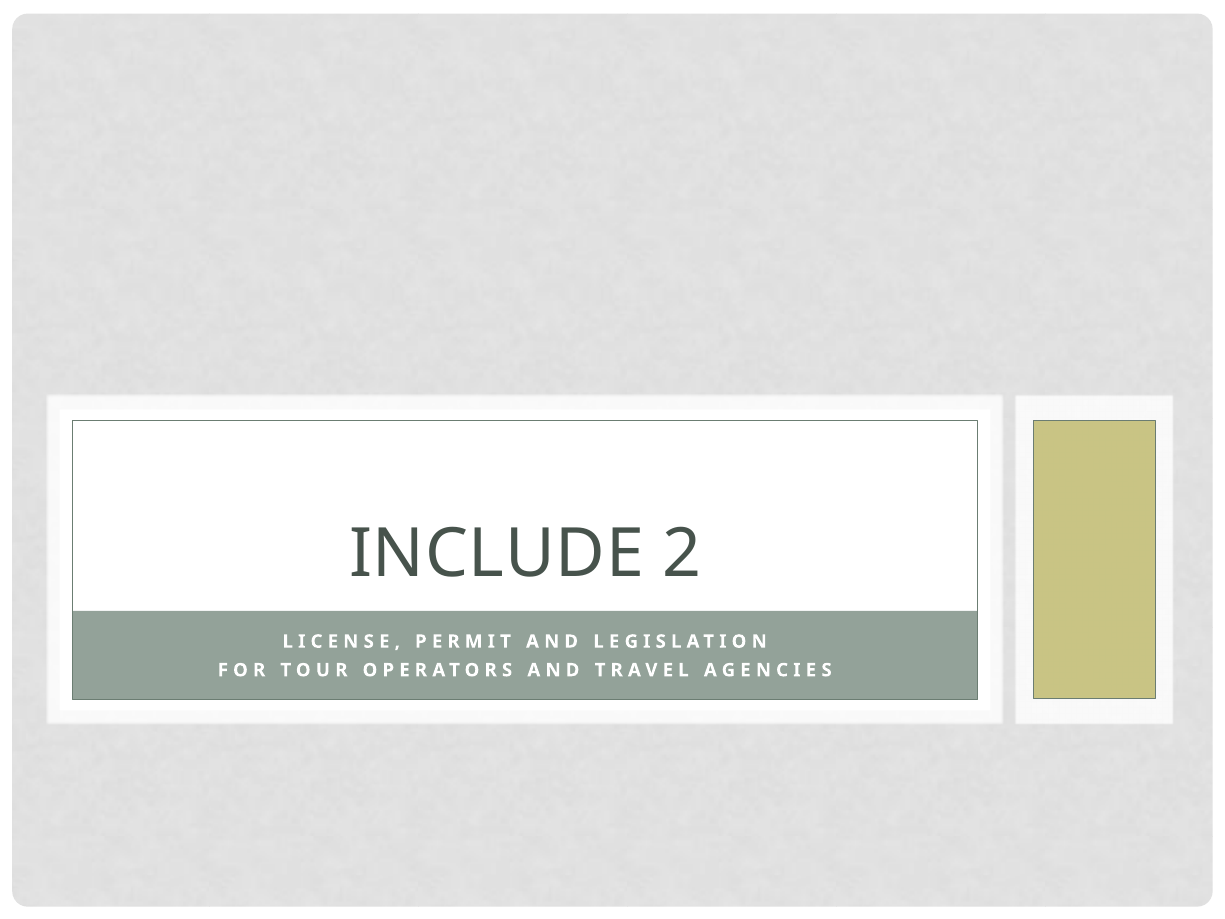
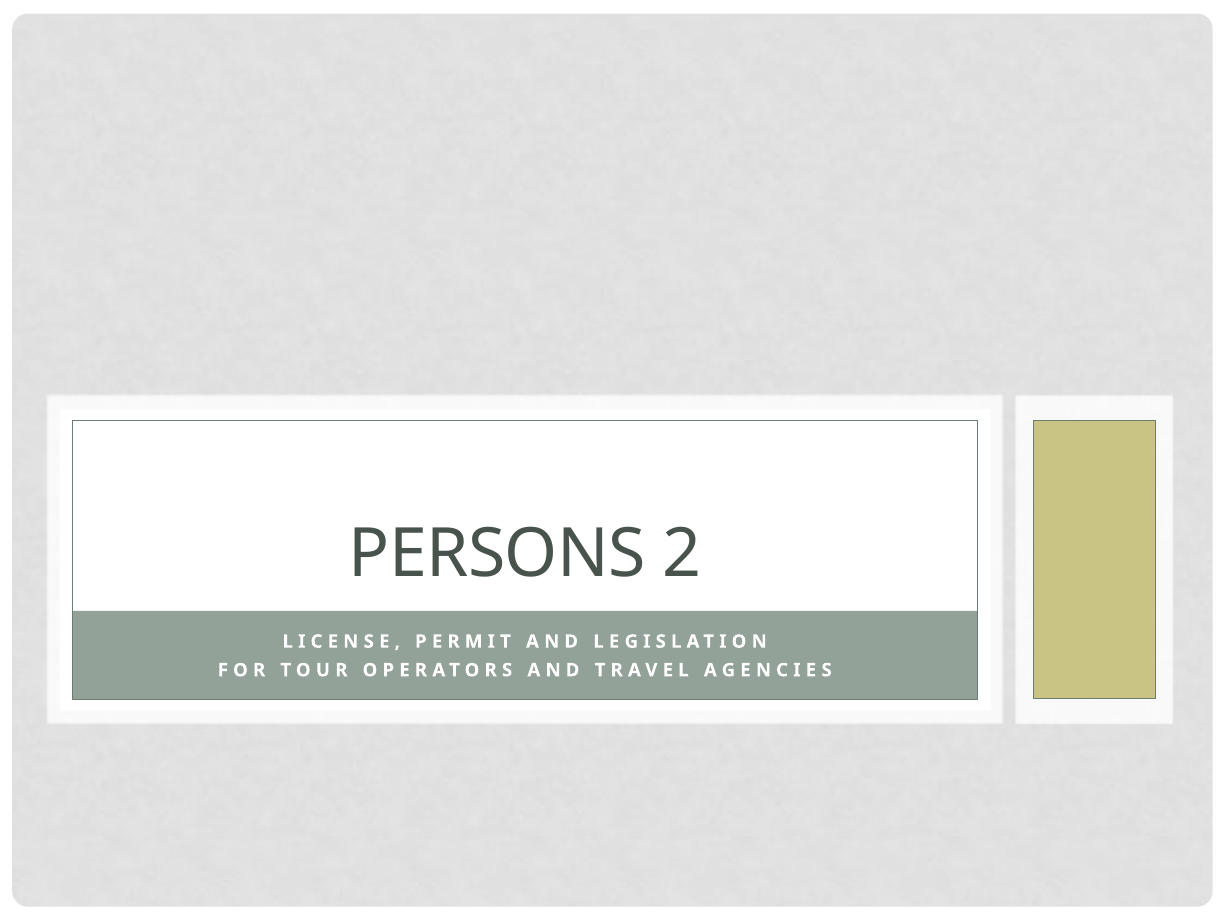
INCLUDE: INCLUDE -> PERSONS
